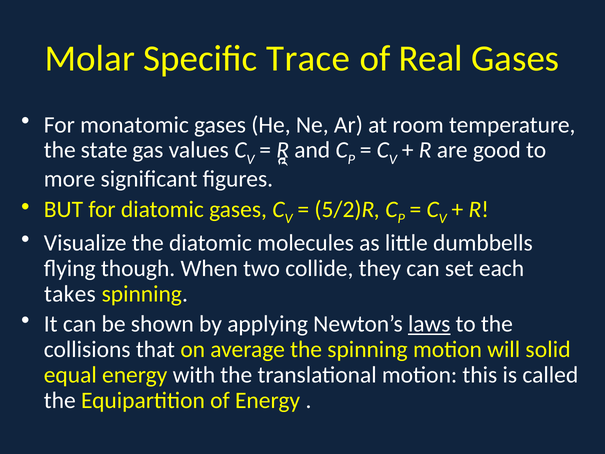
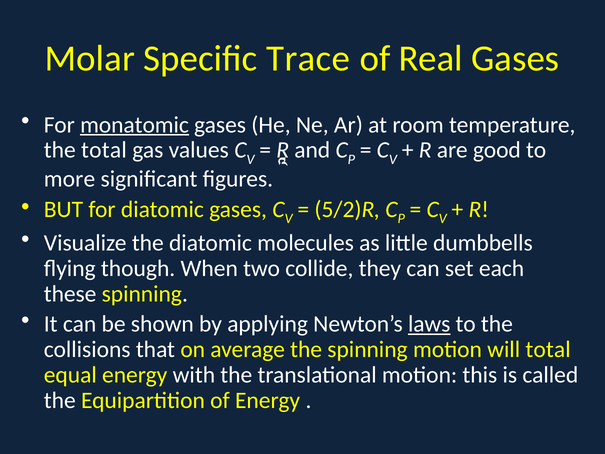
monatomic underline: none -> present
the state: state -> total
takes: takes -> these
will solid: solid -> total
